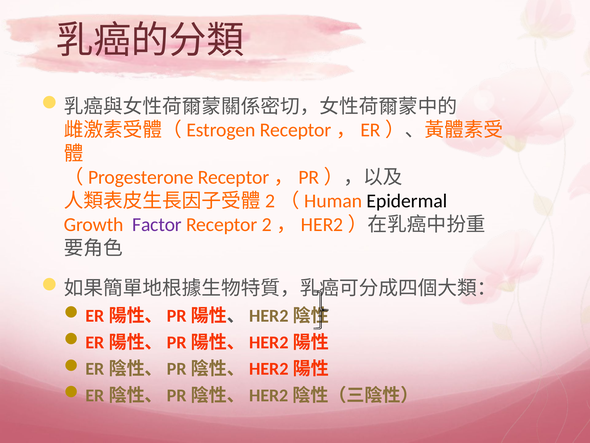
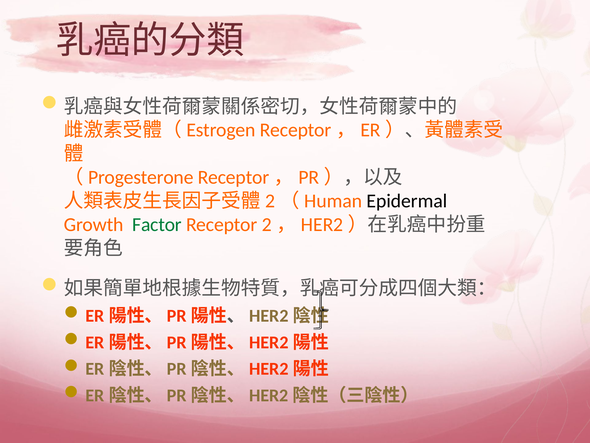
Factor colour: purple -> green
